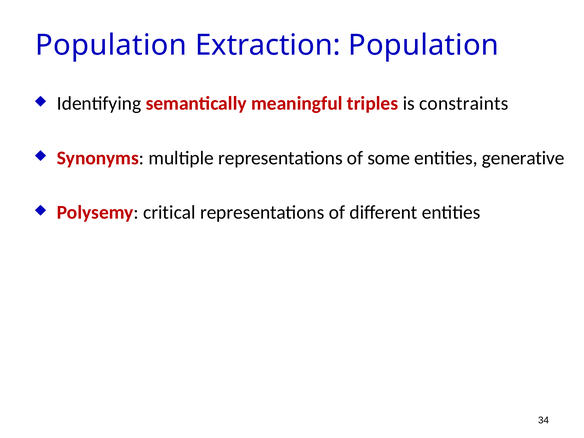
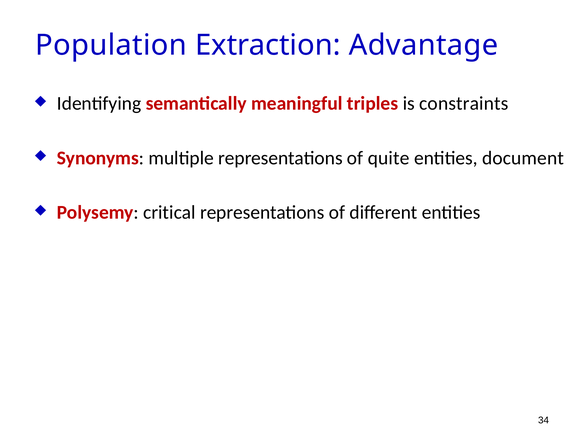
Extraction Population: Population -> Advantage
some: some -> quite
generative: generative -> document
